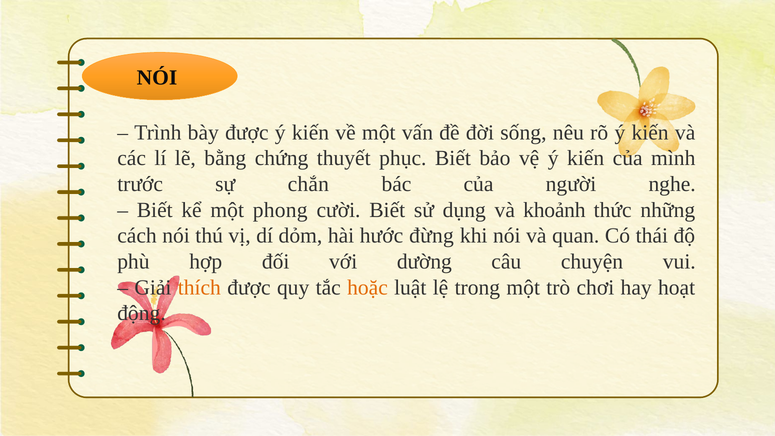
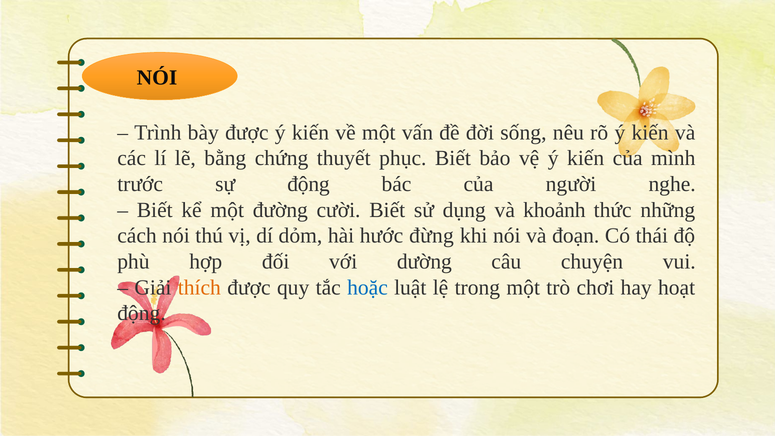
sự chắn: chắn -> động
phong: phong -> đường
quan: quan -> đoạn
hoặc colour: orange -> blue
